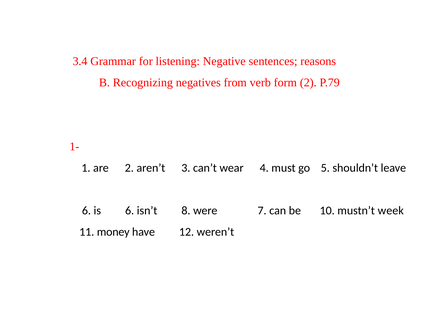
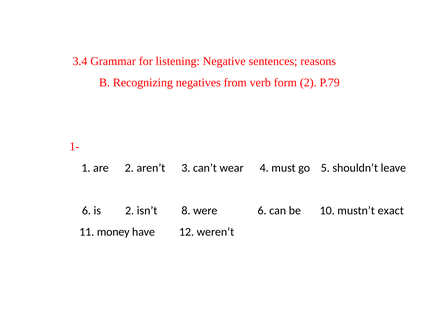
is 6: 6 -> 2
were 7: 7 -> 6
week: week -> exact
